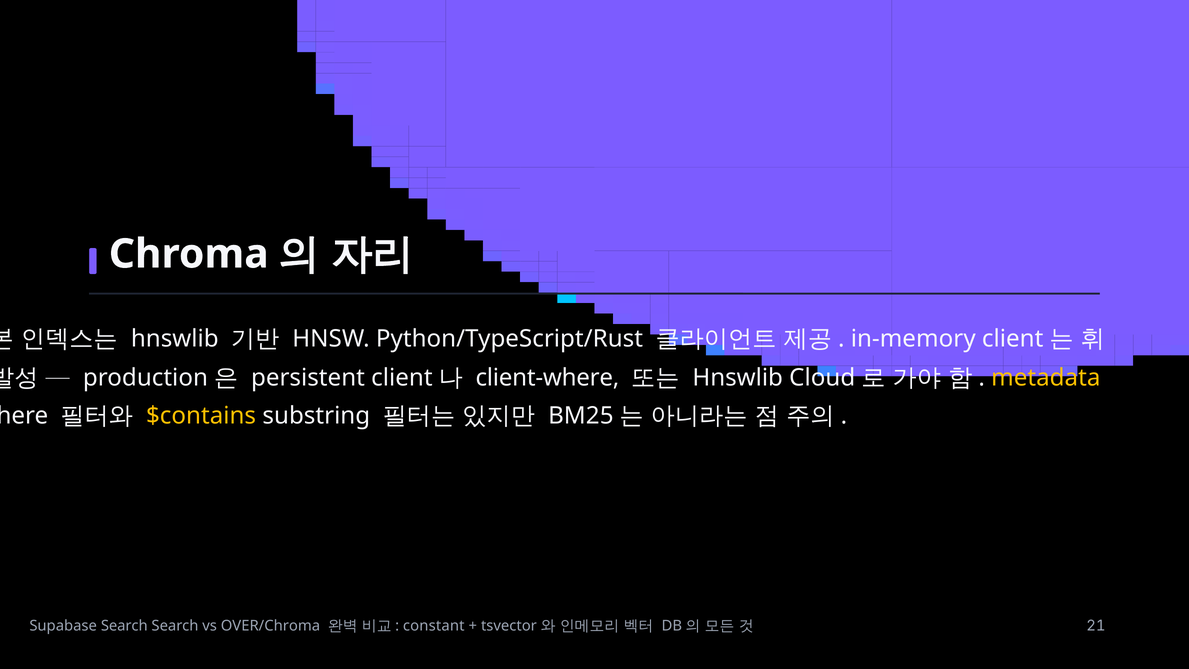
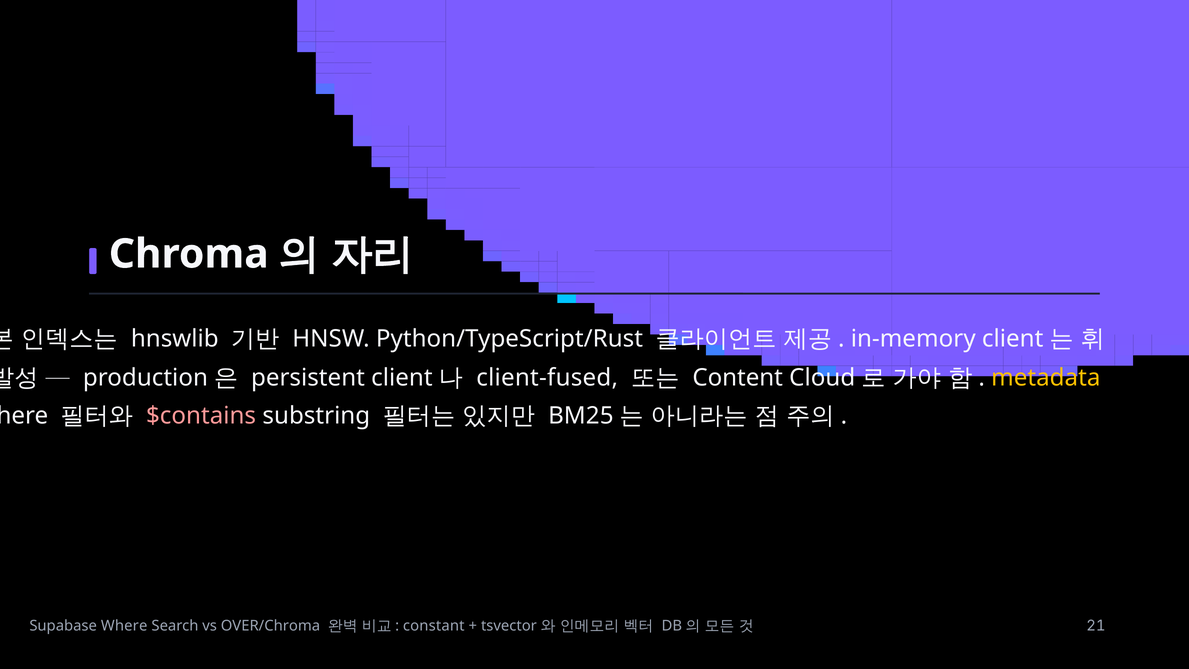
client-where: client-where -> client-fused
Hnswlib at (738, 378): Hnswlib -> Content
$contains colour: yellow -> pink
Supabase Search: Search -> Where
